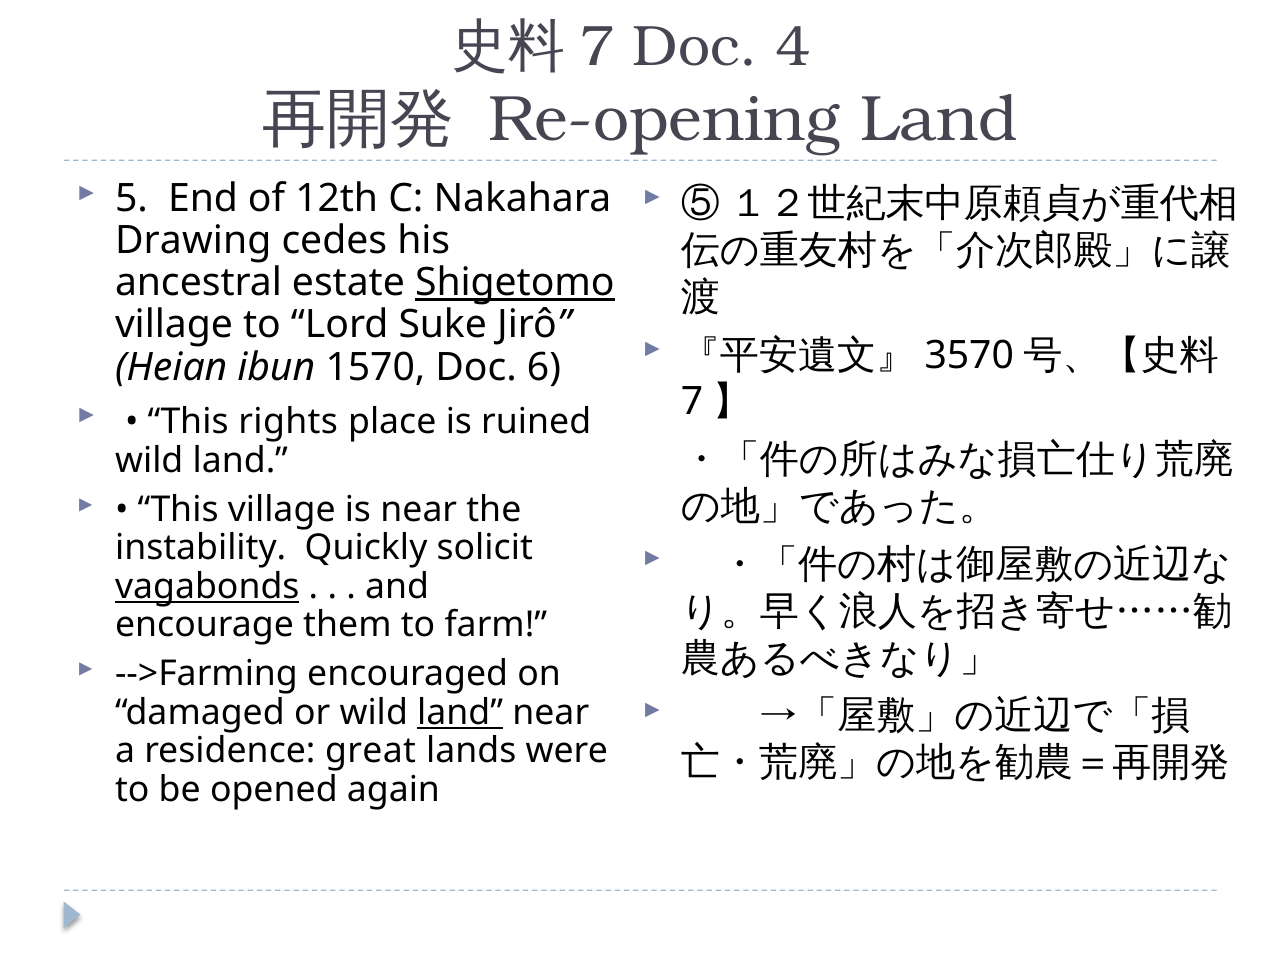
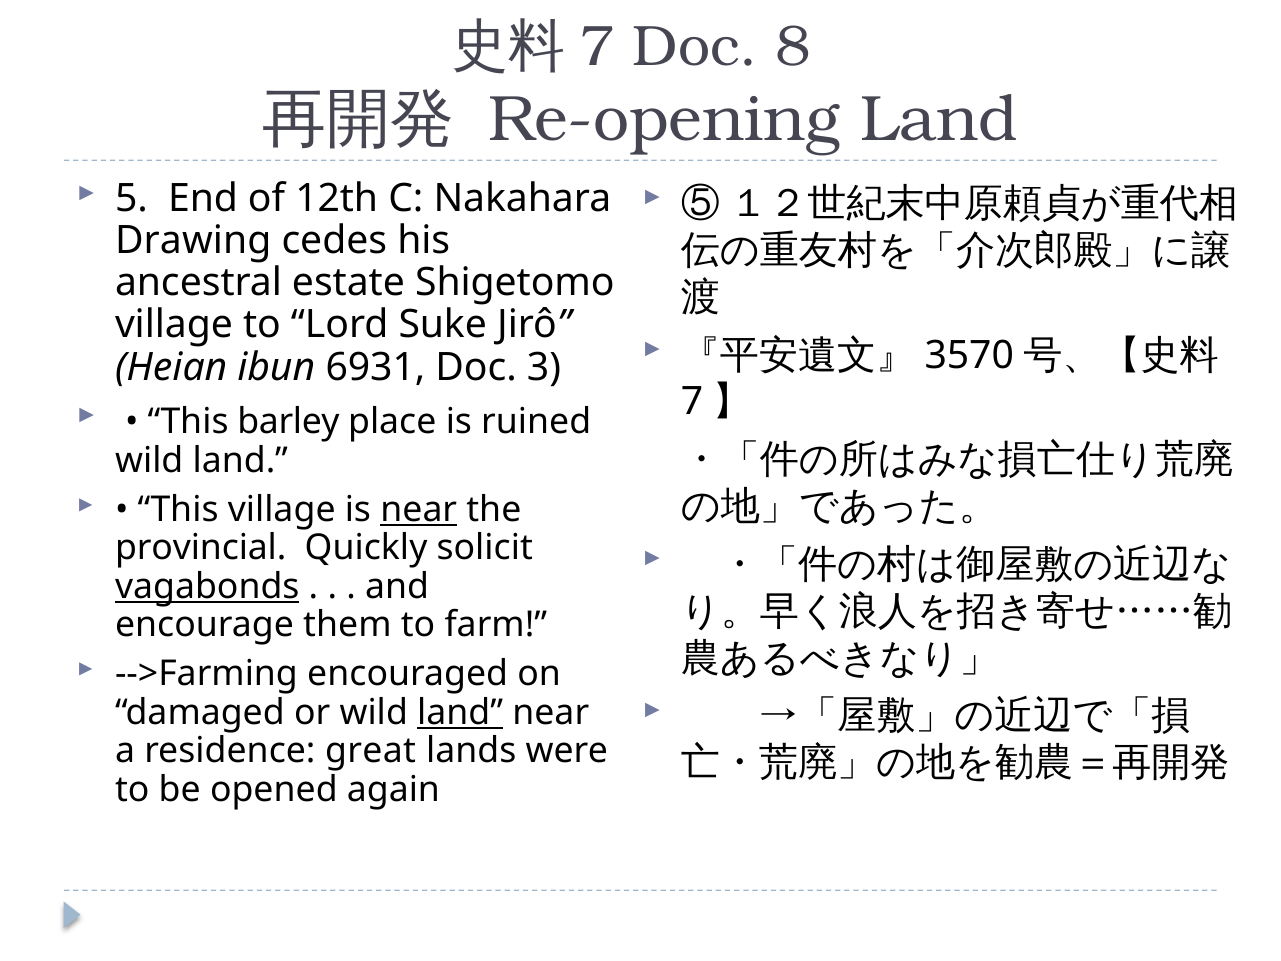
4: 4 -> 8
Shigetomo underline: present -> none
1570: 1570 -> 6931
6: 6 -> 3
rights: rights -> barley
near at (419, 510) underline: none -> present
instability: instability -> provincial
